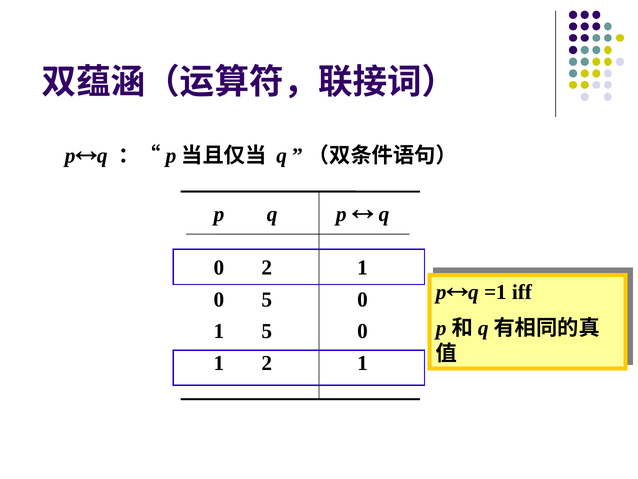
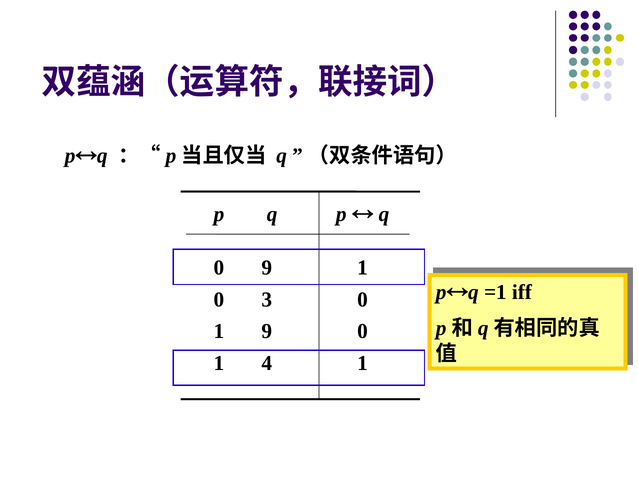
0 2: 2 -> 9
0 5: 5 -> 3
1 5: 5 -> 9
1 2: 2 -> 4
